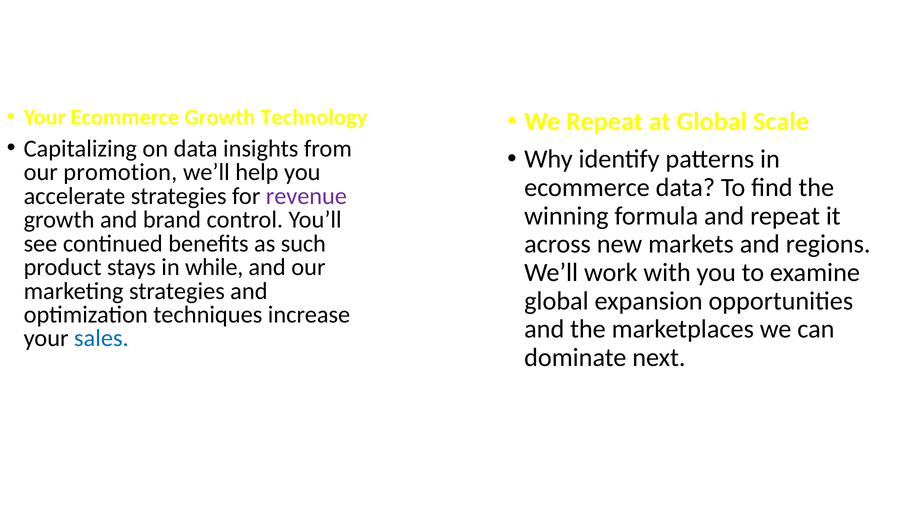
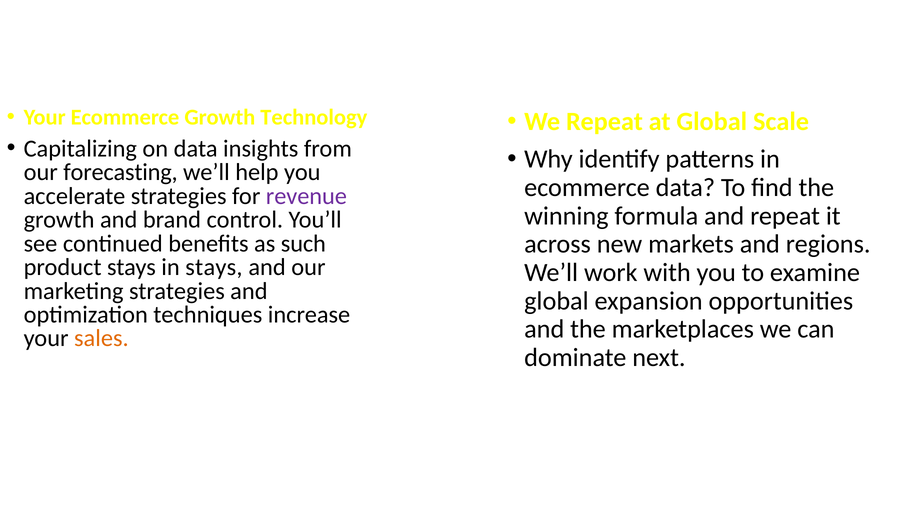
promotion: promotion -> forecasting
in while: while -> stays
sales colour: blue -> orange
